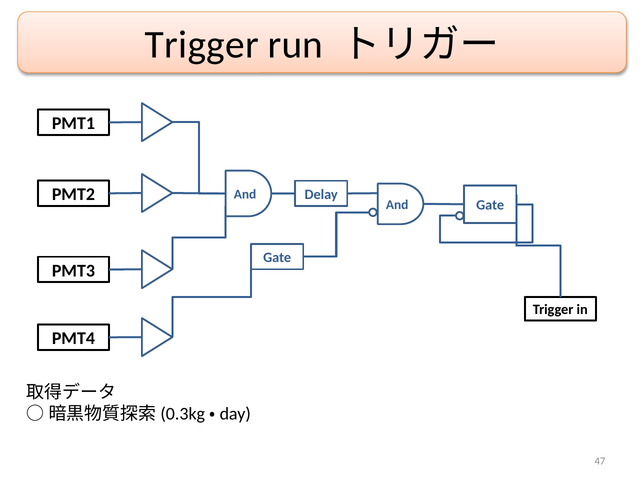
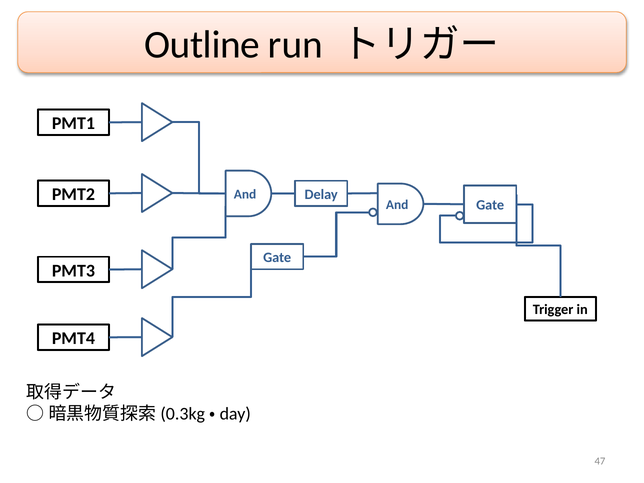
Trigger at (202, 45): Trigger -> Outline
